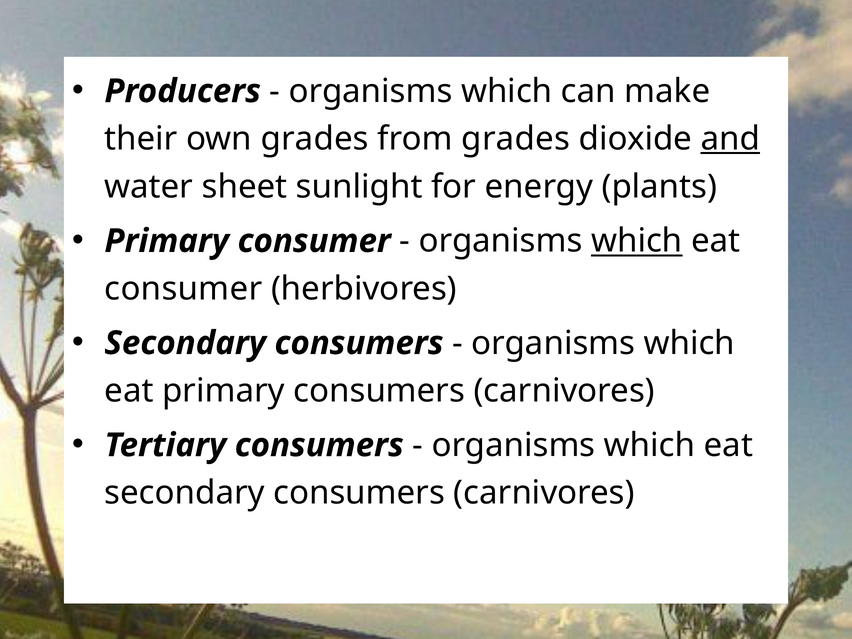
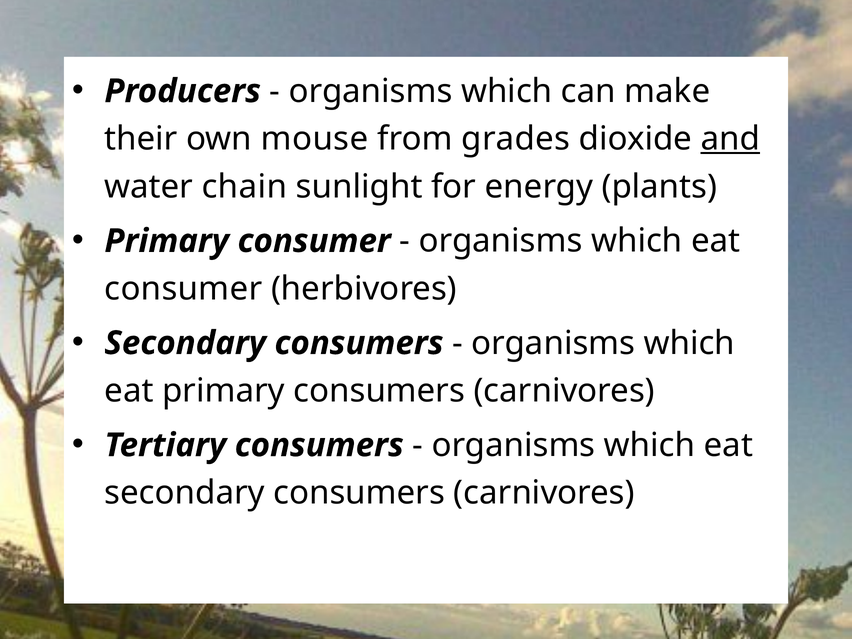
own grades: grades -> mouse
sheet: sheet -> chain
which at (637, 241) underline: present -> none
